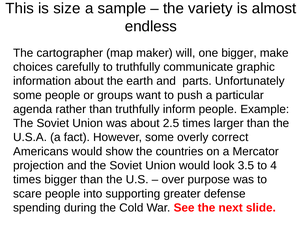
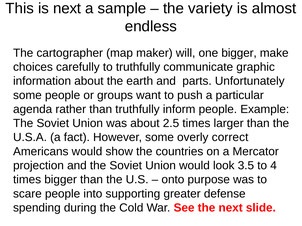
is size: size -> next
over: over -> onto
